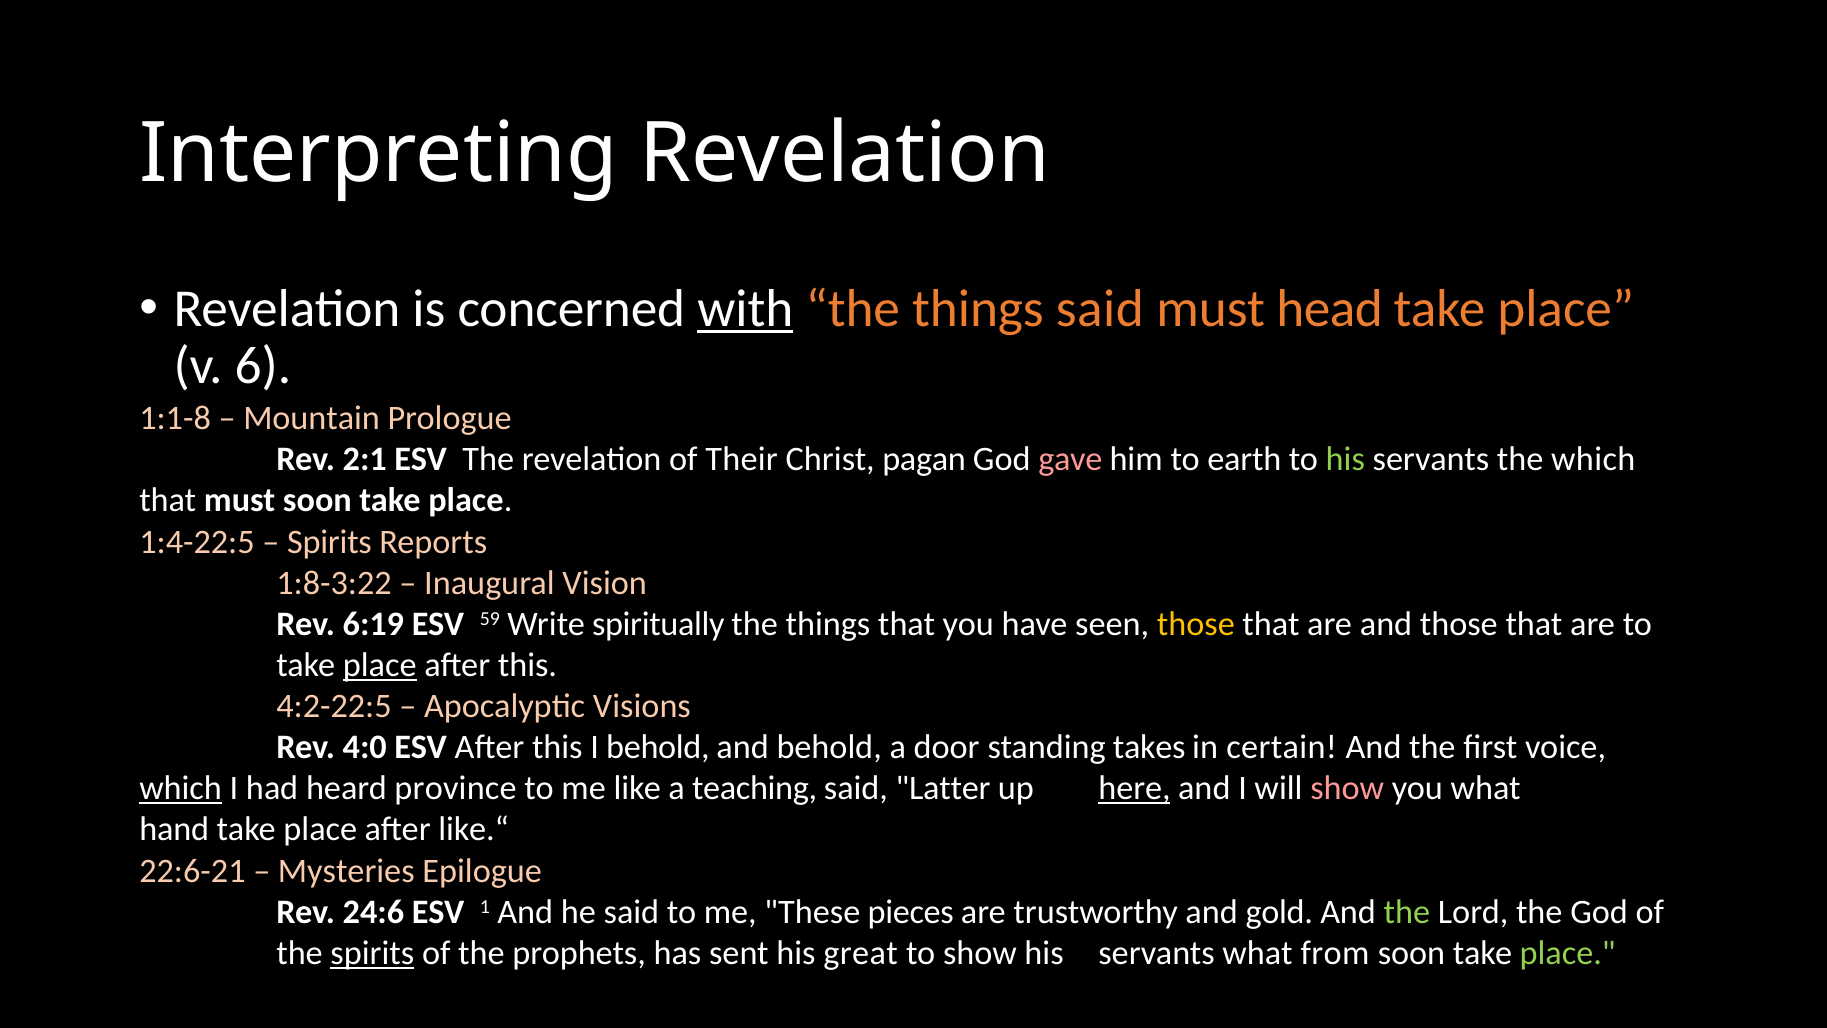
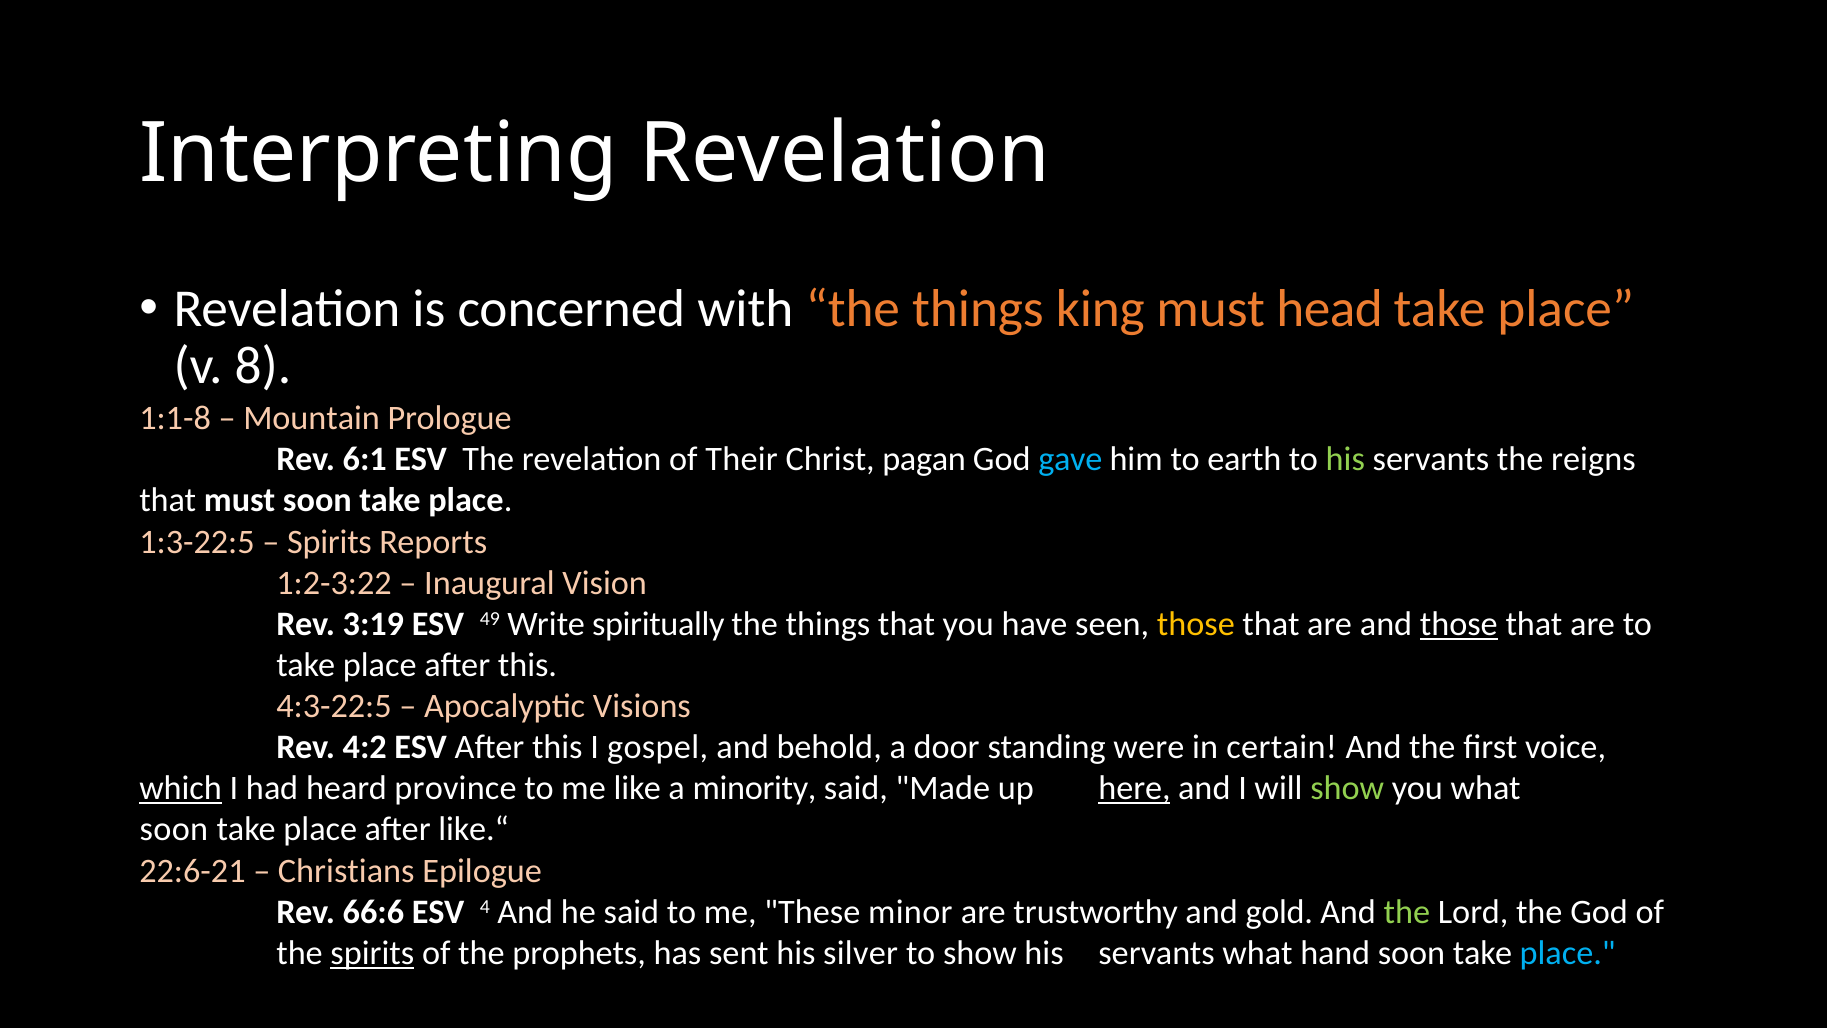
with underline: present -> none
things said: said -> king
6: 6 -> 8
2:1: 2:1 -> 6:1
gave colour: pink -> light blue
the which: which -> reigns
1:4-22:5: 1:4-22:5 -> 1:3-22:5
1:8-3:22: 1:8-3:22 -> 1:2-3:22
6:19: 6:19 -> 3:19
59: 59 -> 49
those at (1459, 624) underline: none -> present
place at (380, 665) underline: present -> none
4:2-22:5: 4:2-22:5 -> 4:3-22:5
4:0: 4:0 -> 4:2
I behold: behold -> gospel
takes: takes -> were
teaching: teaching -> minority
Latter: Latter -> Made
show at (1347, 788) colour: pink -> light green
hand at (174, 829): hand -> soon
Mysteries: Mysteries -> Christians
24:6: 24:6 -> 66:6
1: 1 -> 4
pieces: pieces -> minor
great: great -> silver
from: from -> hand
place at (1568, 953) colour: light green -> light blue
